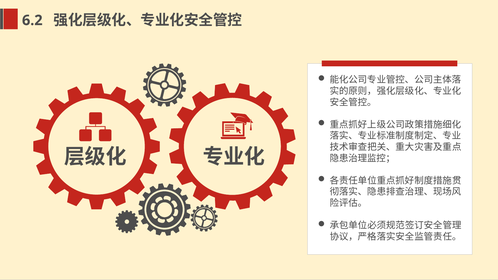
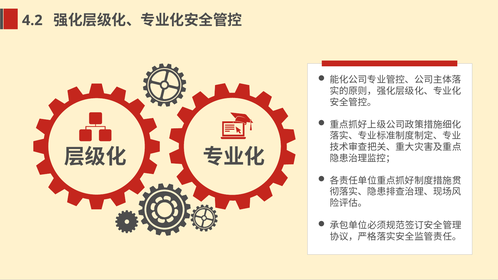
6.2: 6.2 -> 4.2
